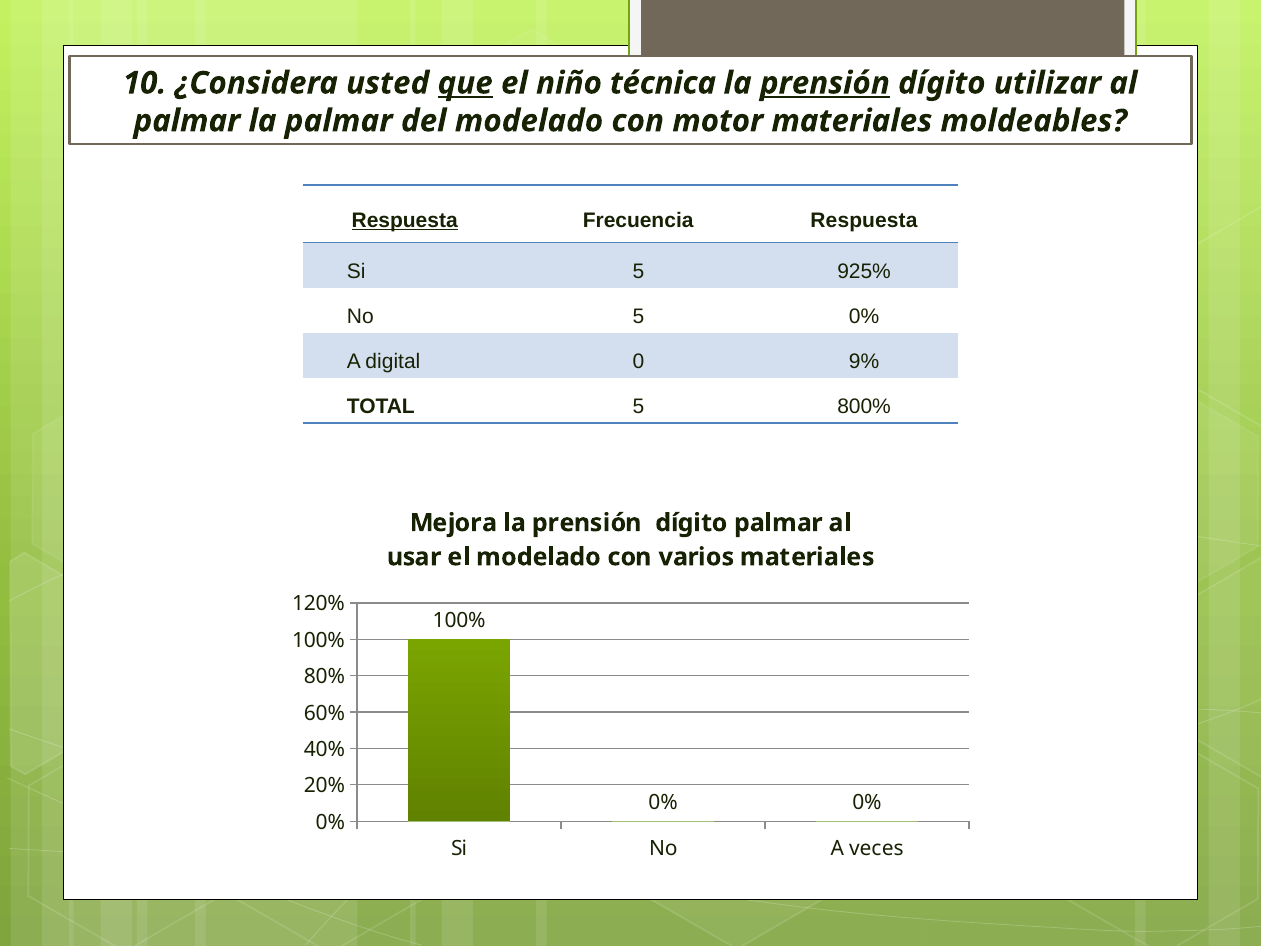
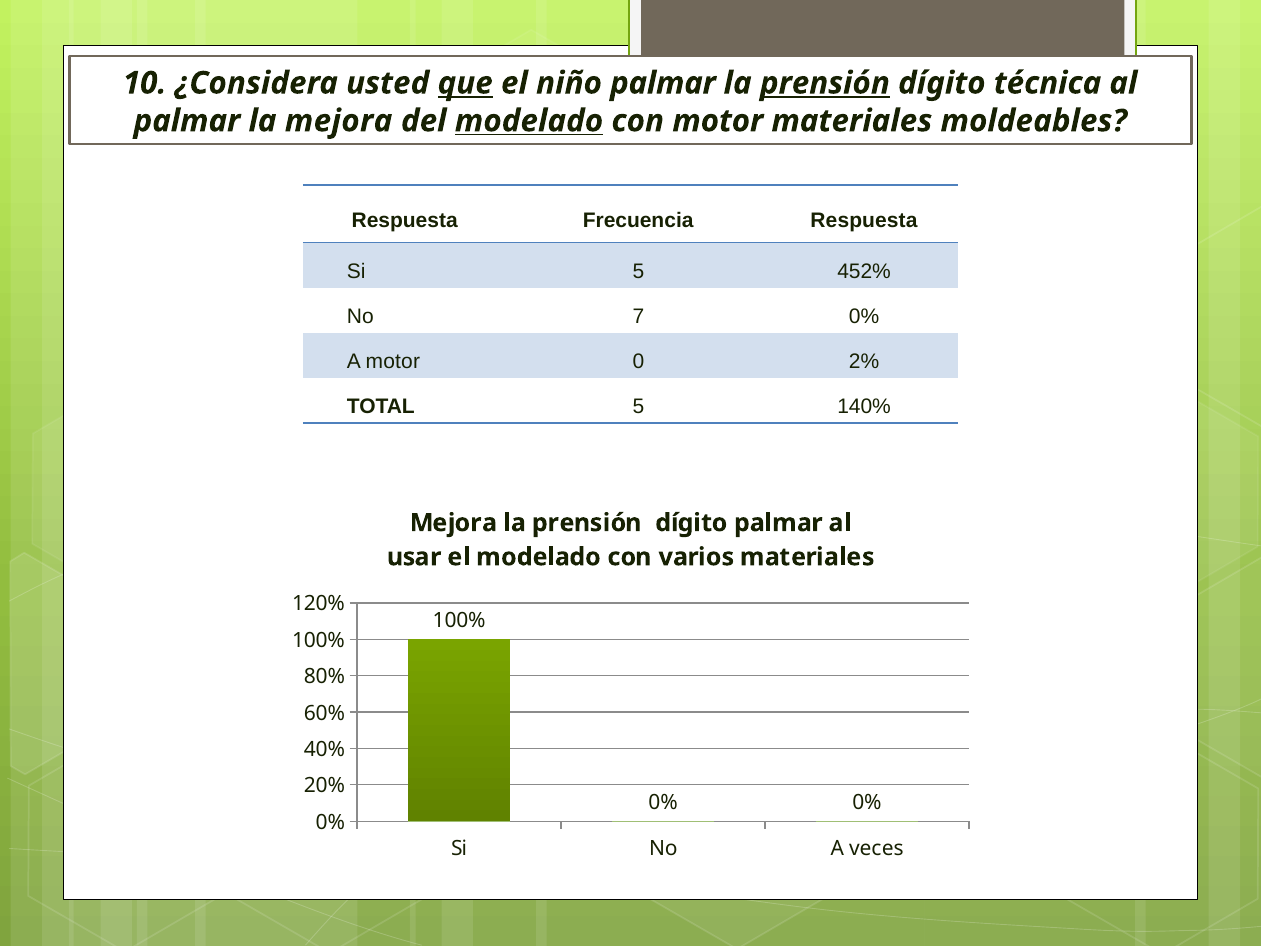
niño técnica: técnica -> palmar
utilizar: utilizar -> técnica
la palmar: palmar -> mejora
modelado at (529, 121) underline: none -> present
Respuesta at (405, 220) underline: present -> none
925%: 925% -> 452%
No 5: 5 -> 7
A digital: digital -> motor
9%: 9% -> 2%
800%: 800% -> 140%
